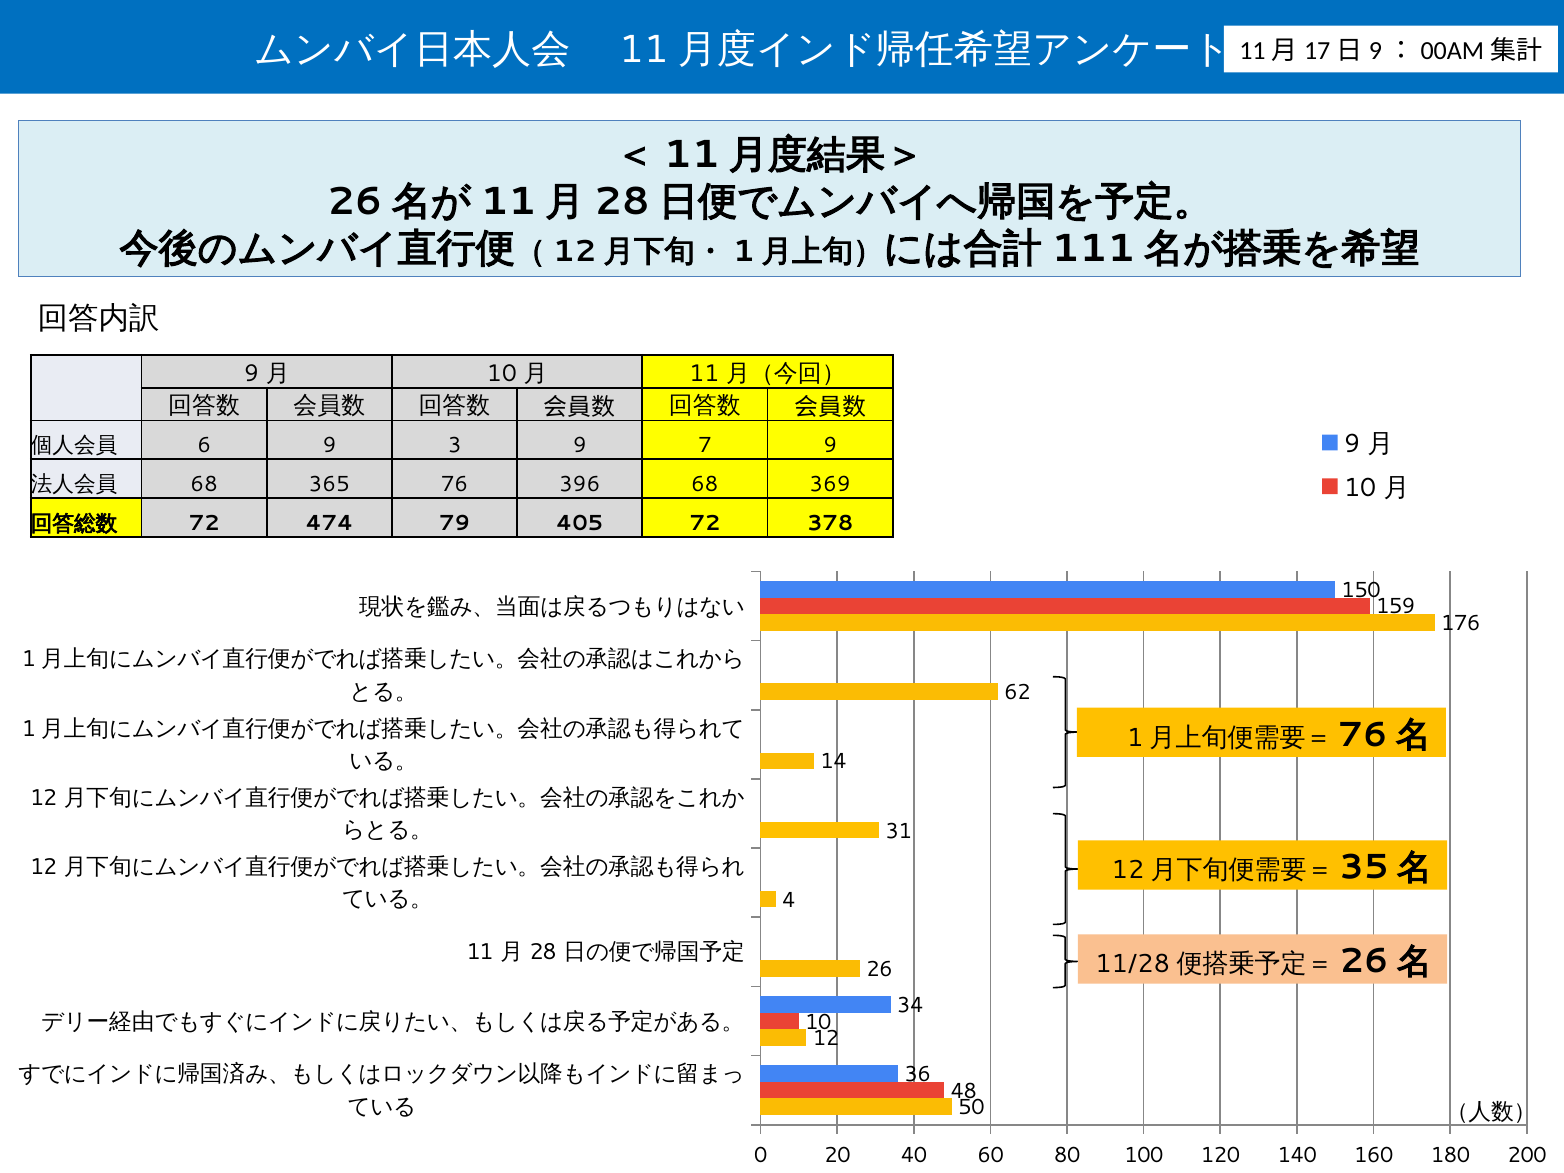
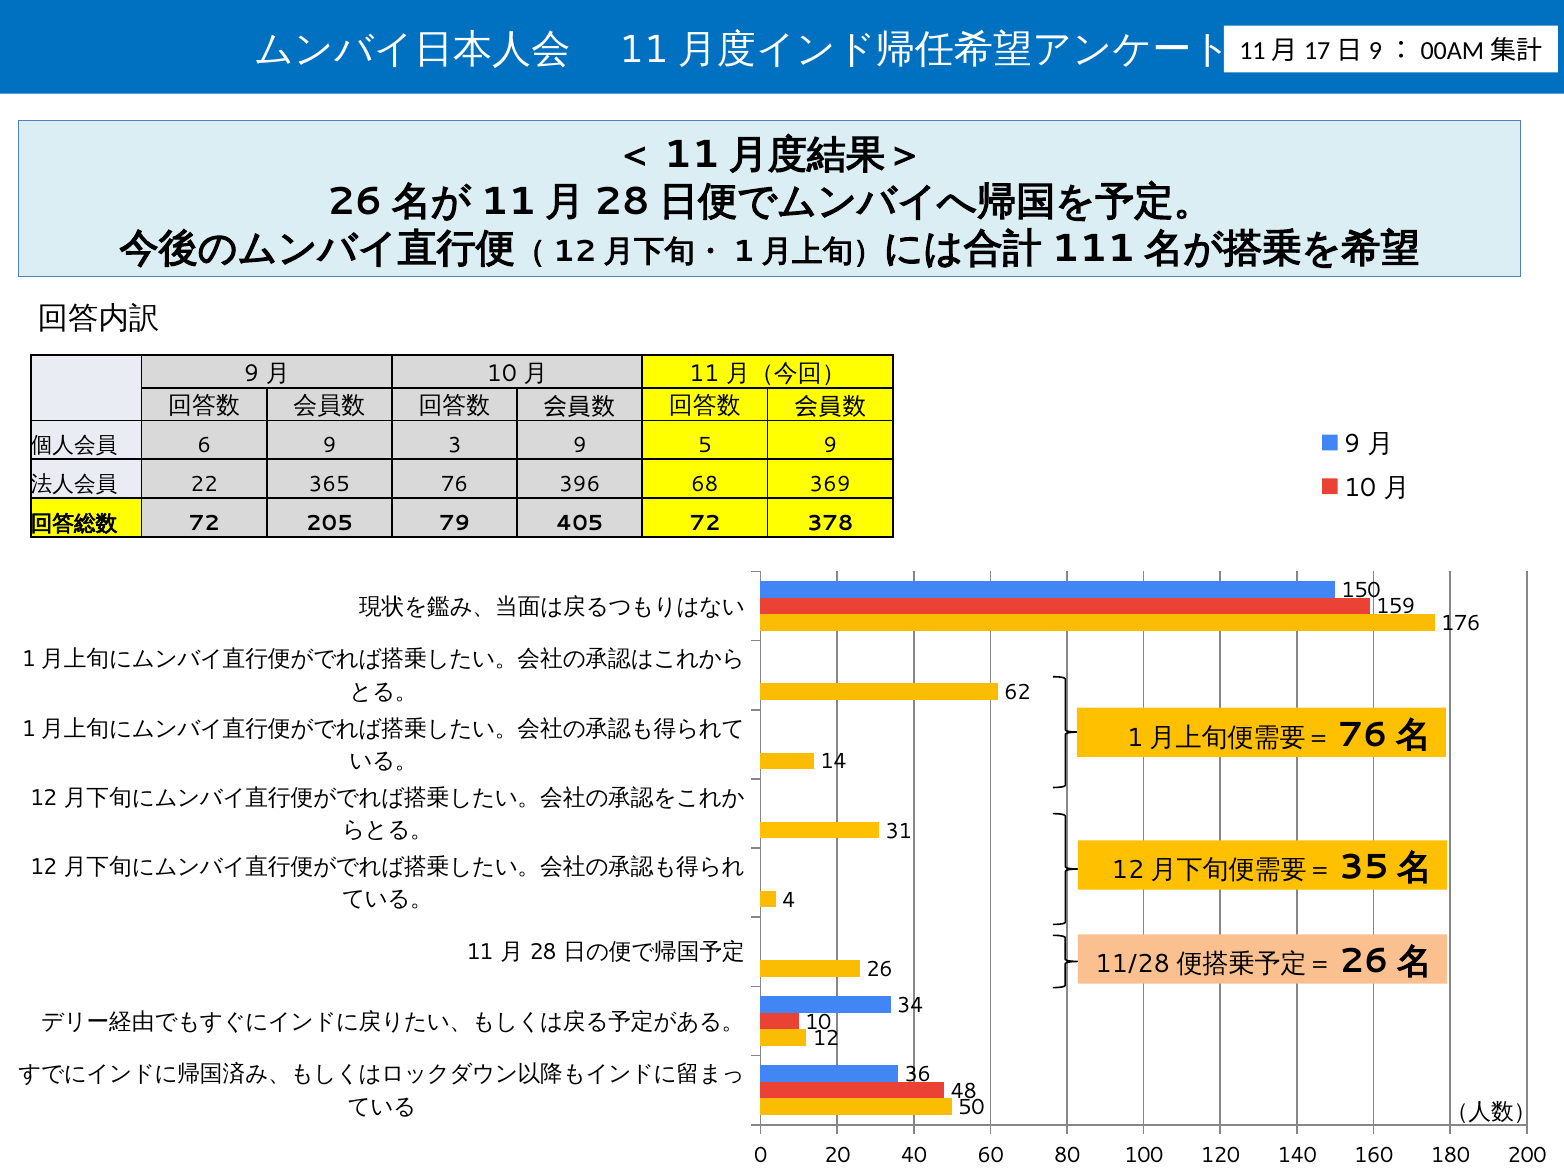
7: 7 -> 5
68 at (204, 484): 68 -> 22
474: 474 -> 205
